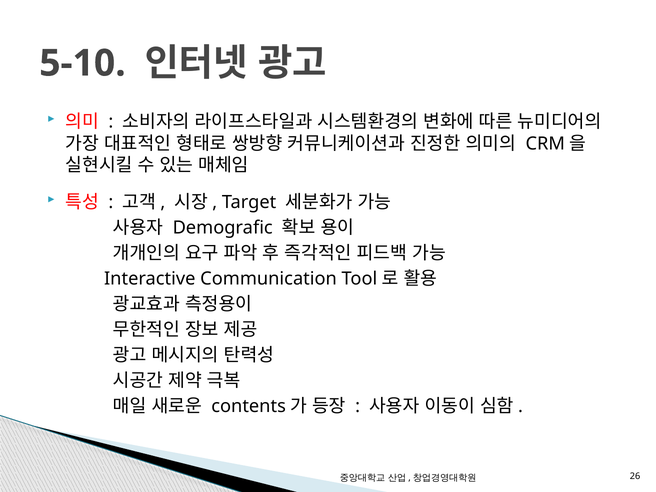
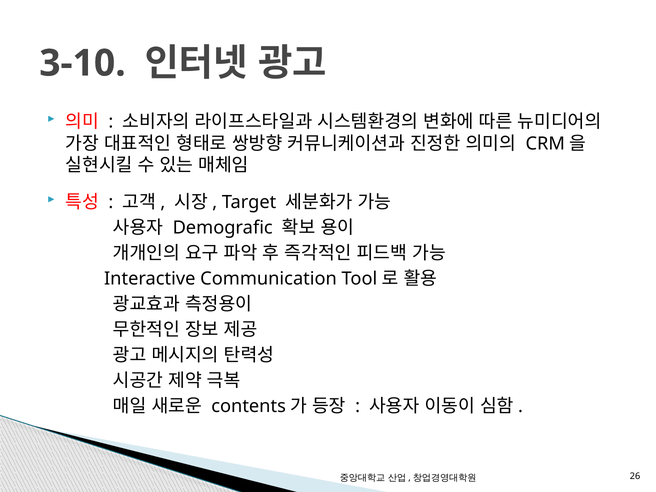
5-10: 5-10 -> 3-10
